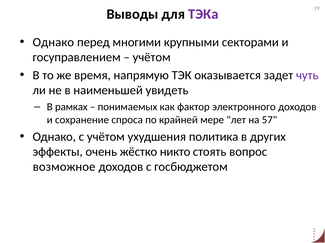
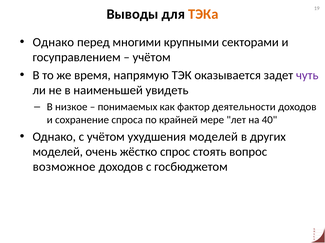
ТЭКа colour: purple -> orange
рамках: рамках -> низкое
электронного: электронного -> деятельности
57: 57 -> 40
ухудшения политика: политика -> моделей
эффекты at (58, 152): эффекты -> моделей
никто: никто -> спрос
